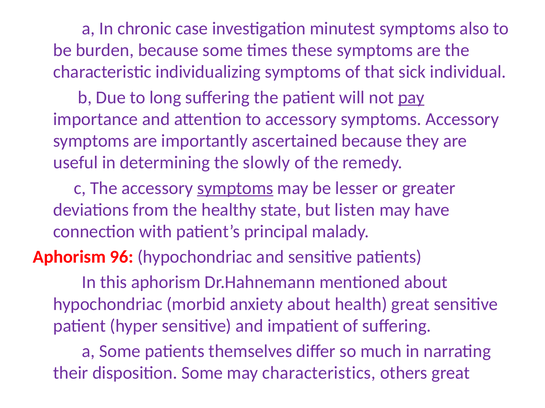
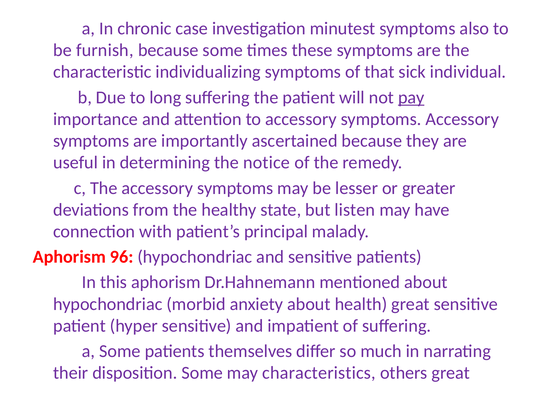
burden: burden -> furnish
slowly: slowly -> notice
symptoms at (235, 188) underline: present -> none
